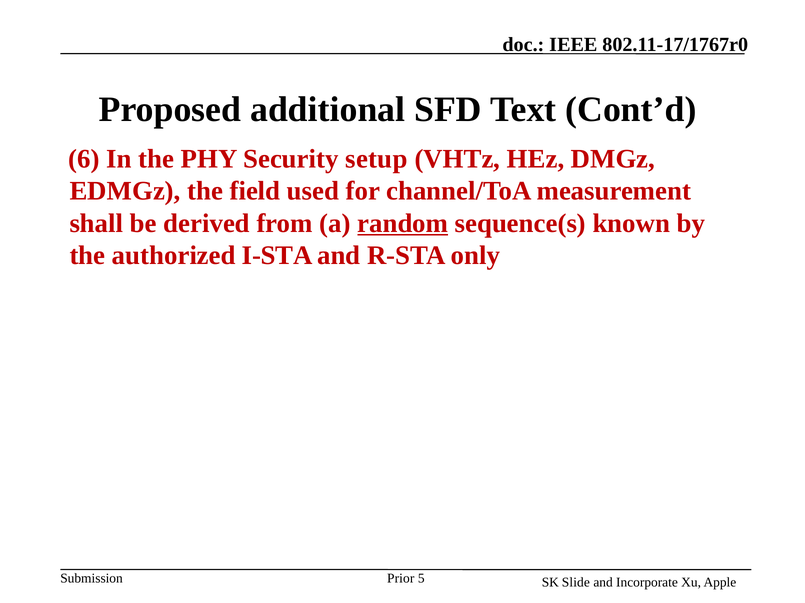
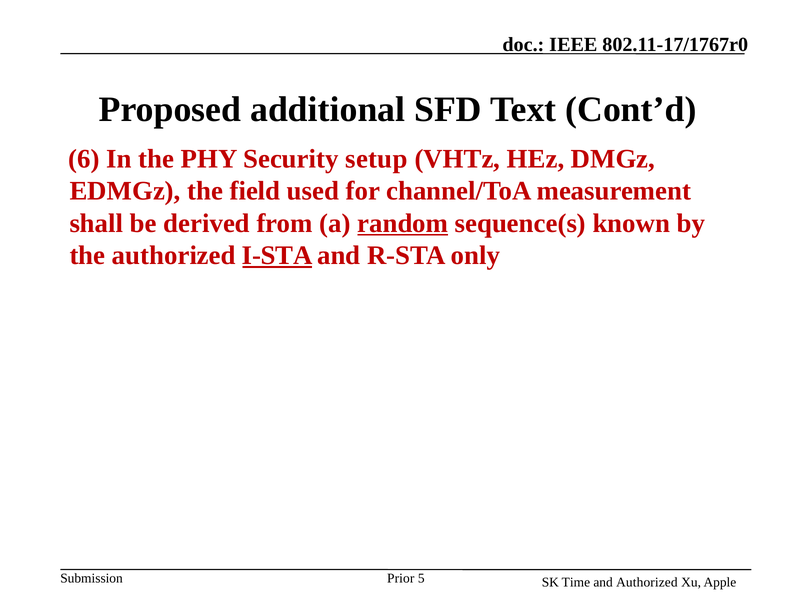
I-STA underline: none -> present
Slide: Slide -> Time
and Incorporate: Incorporate -> Authorized
